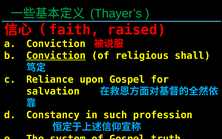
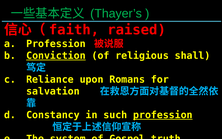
Conviction at (56, 44): Conviction -> Profession
upon Gospel: Gospel -> Romans
profession at (163, 115) underline: none -> present
